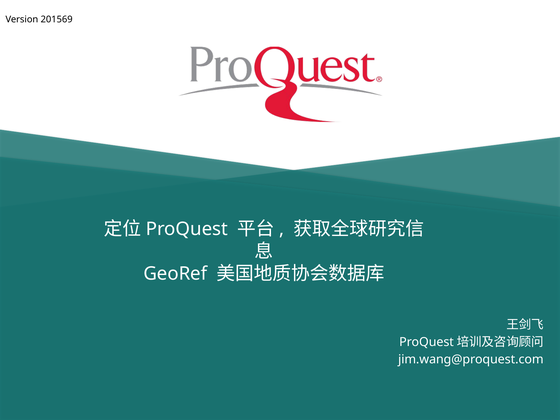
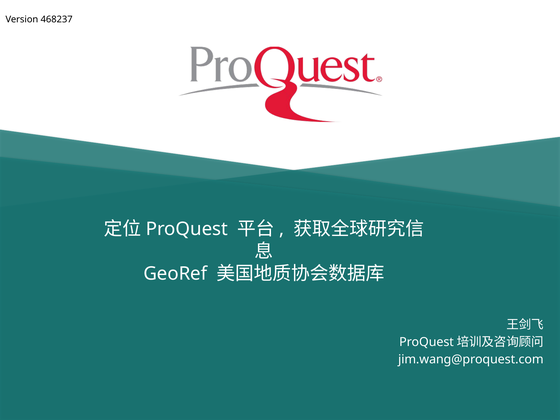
201569: 201569 -> 468237
